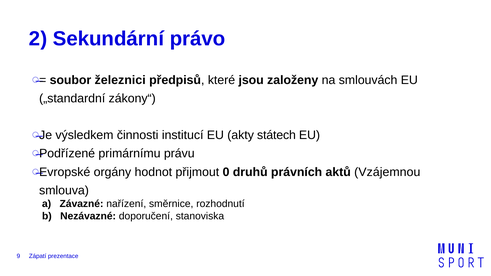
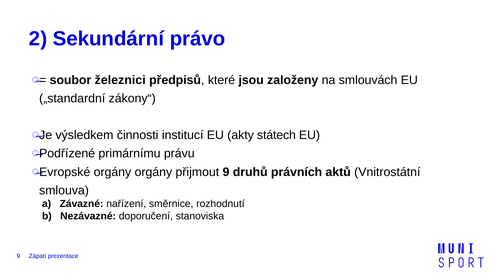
orgány hodnot: hodnot -> orgány
přijmout 0: 0 -> 9
Vzájemnou: Vzájemnou -> Vnitrostátní
